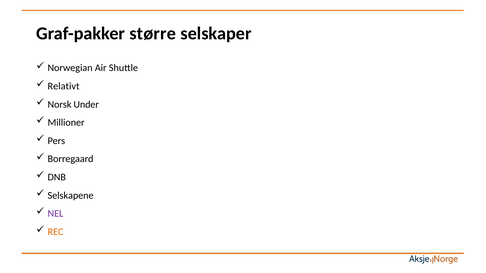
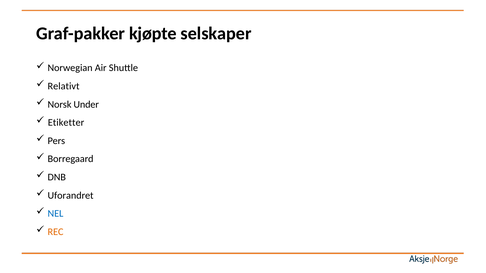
større: større -> kjøpte
Millioner: Millioner -> Etiketter
Selskapene: Selskapene -> Uforandret
NEL colour: purple -> blue
